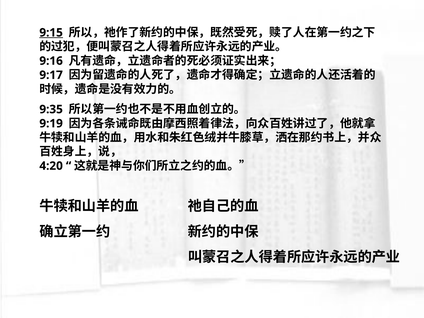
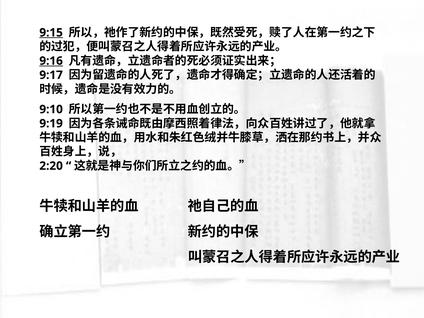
9:16 underline: none -> present
9:35: 9:35 -> 9:10
4:20: 4:20 -> 2:20
